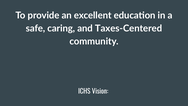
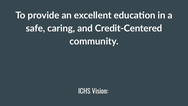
Taxes-Centered: Taxes-Centered -> Credit-Centered
